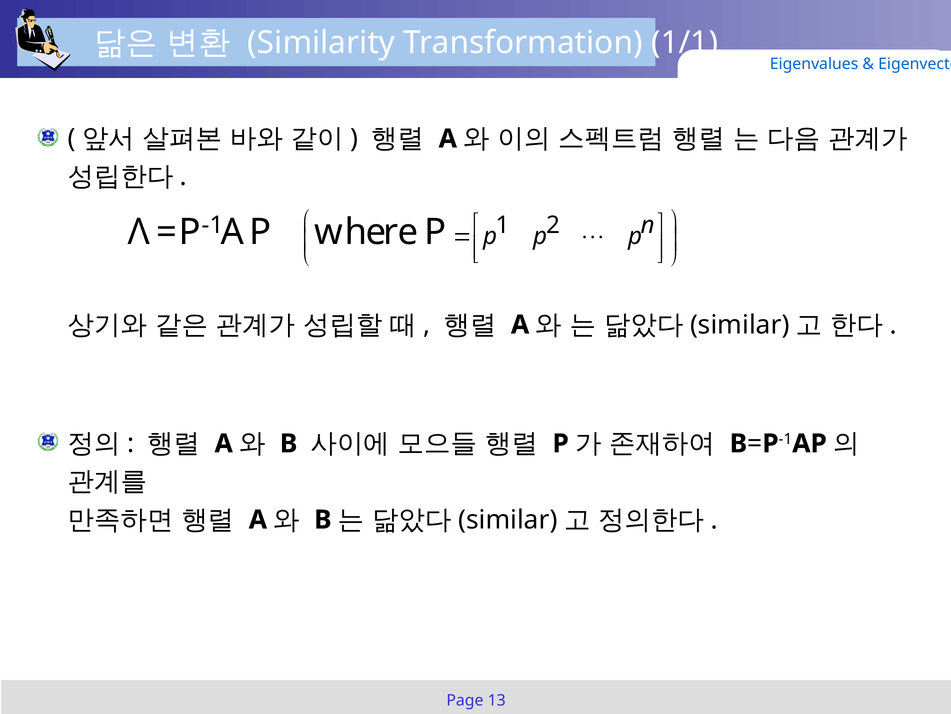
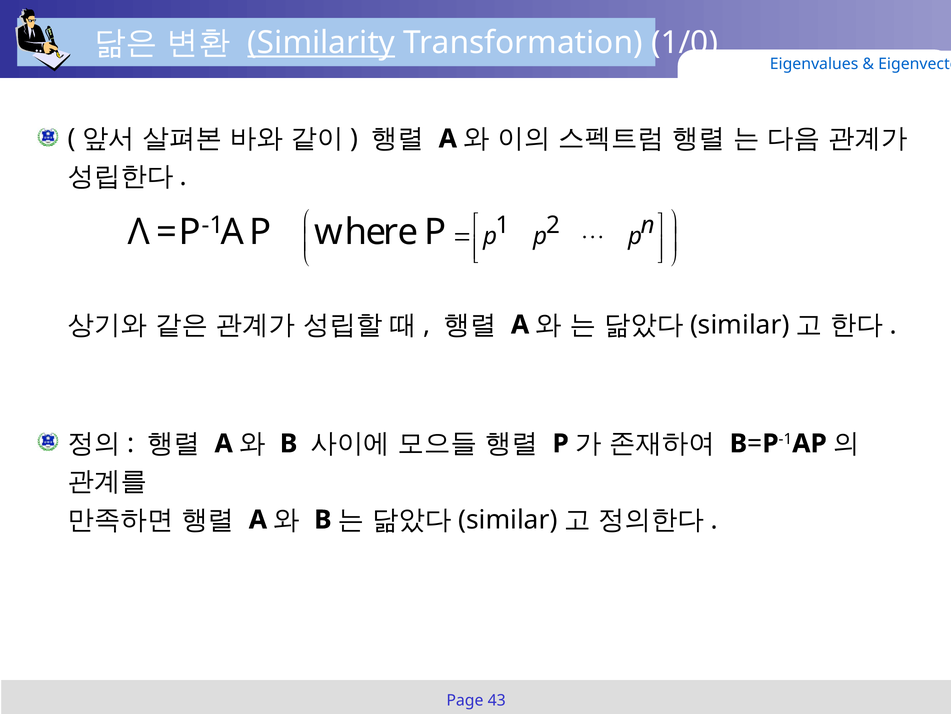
Similarity underline: none -> present
1/1: 1/1 -> 1/0
13: 13 -> 43
